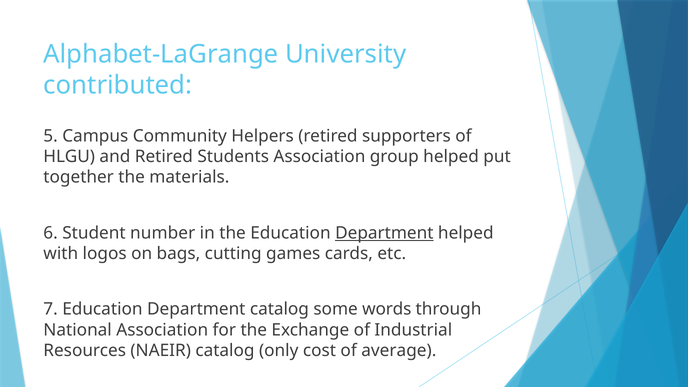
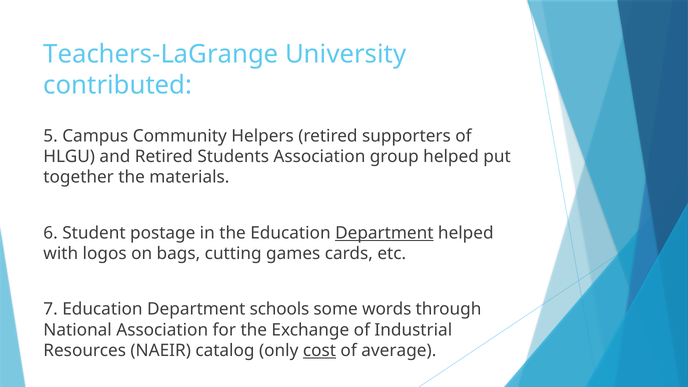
Alphabet-LaGrange: Alphabet-LaGrange -> Teachers-LaGrange
number: number -> postage
Department catalog: catalog -> schools
cost underline: none -> present
